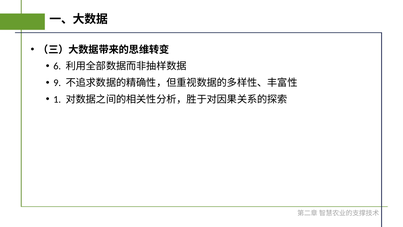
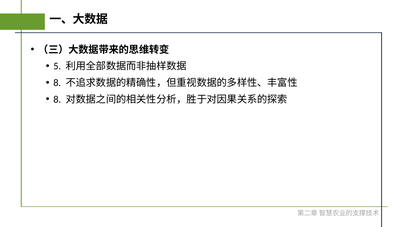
6: 6 -> 5
9 at (57, 83): 9 -> 8
1 at (57, 99): 1 -> 8
